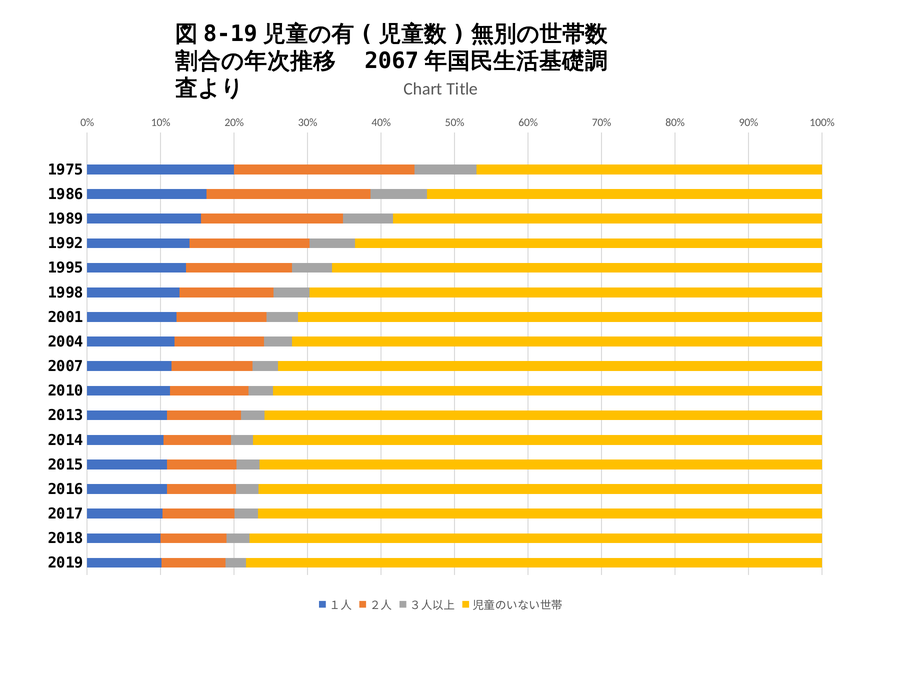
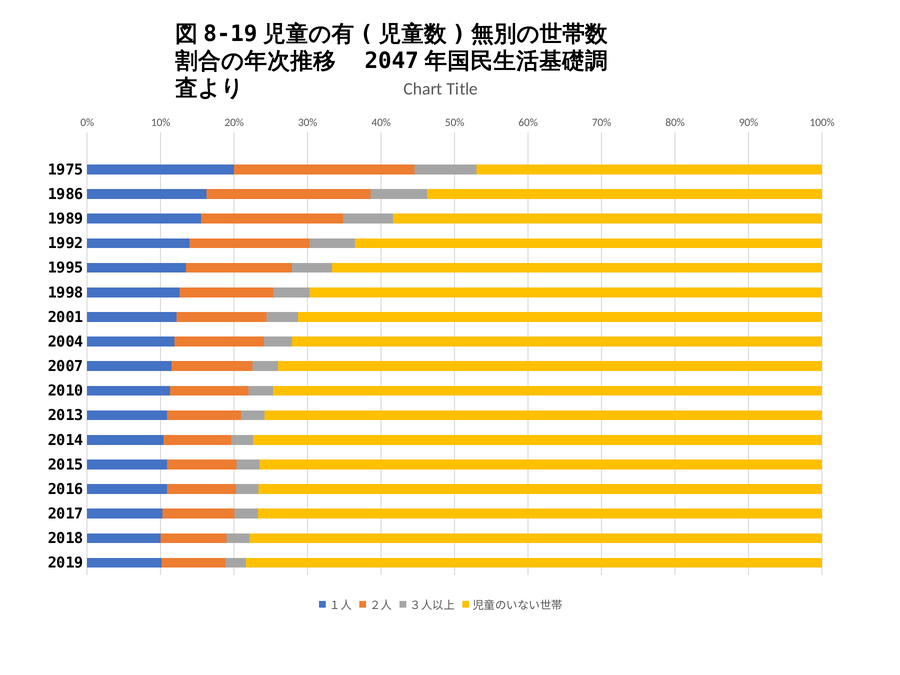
2067: 2067 -> 2047
